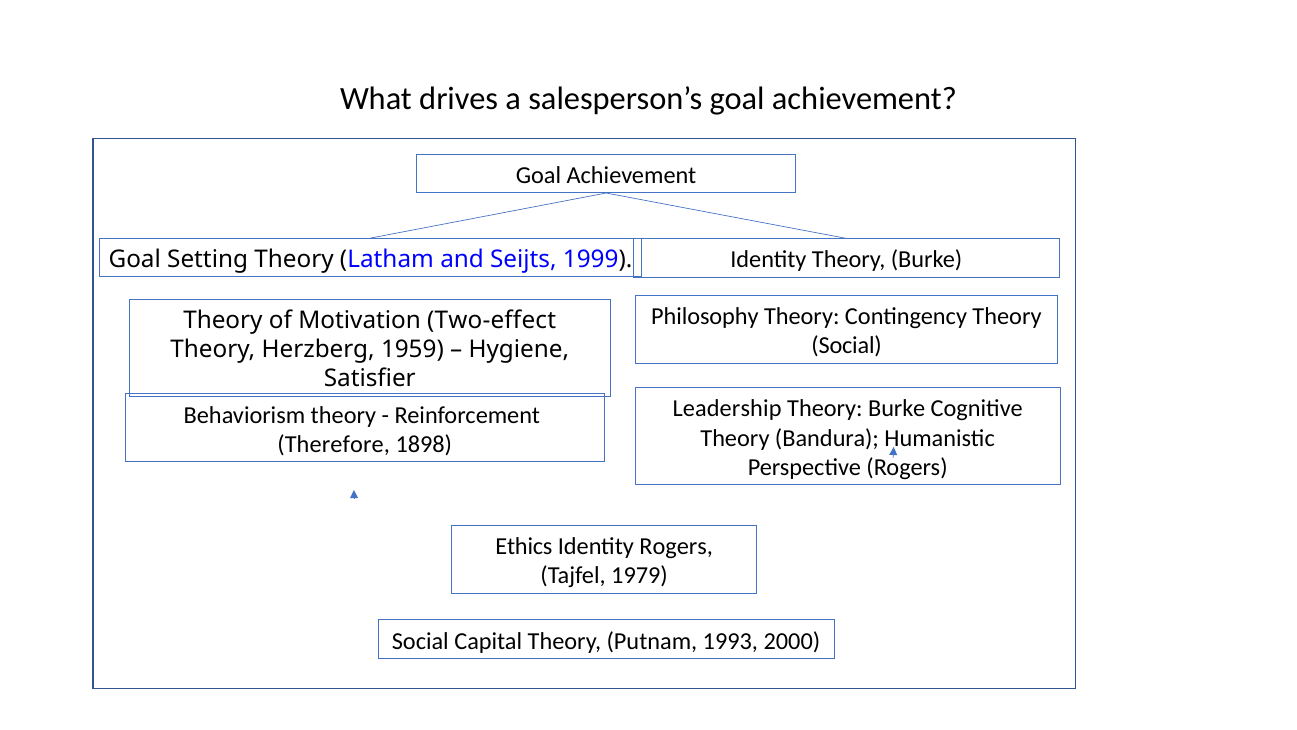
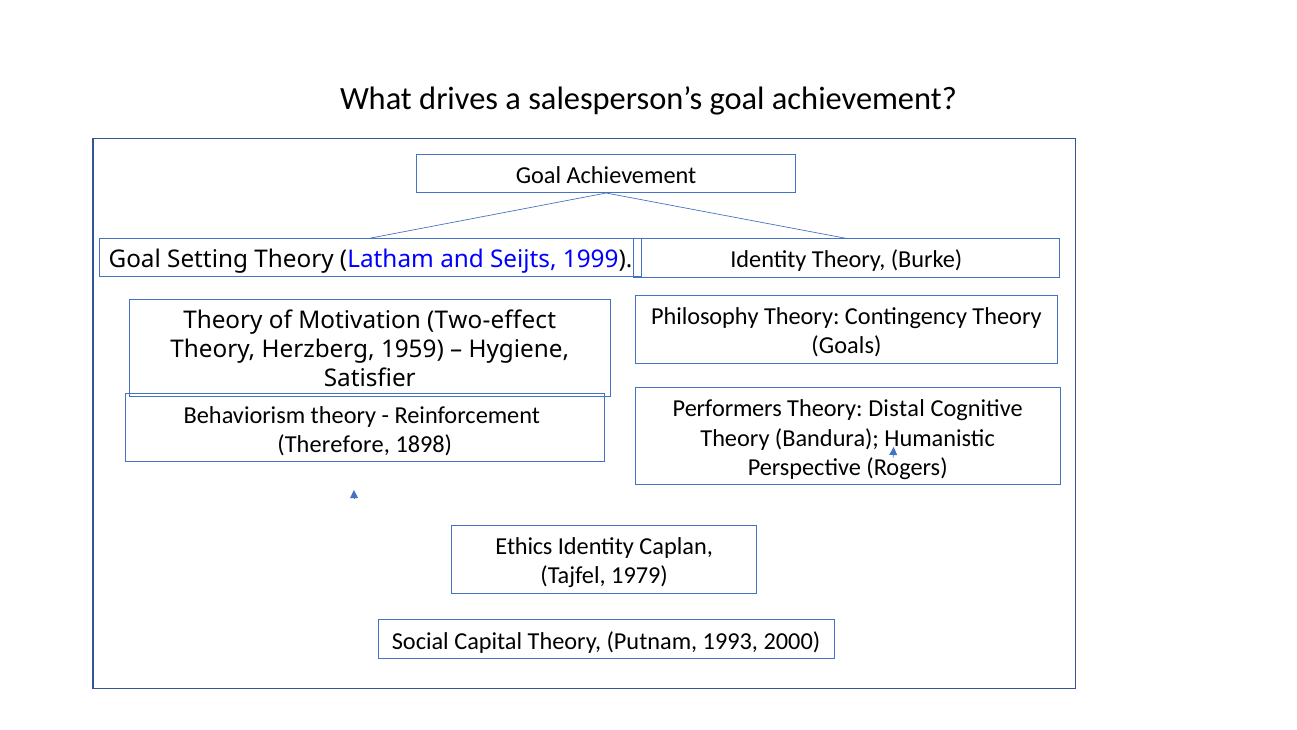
Social at (847, 345): Social -> Goals
Leadership: Leadership -> Performers
Burke at (897, 409): Burke -> Distal
Identity Rogers: Rogers -> Caplan
